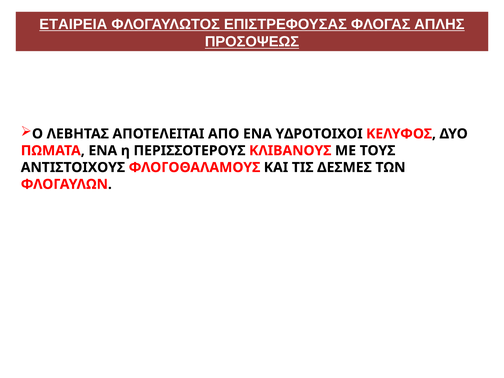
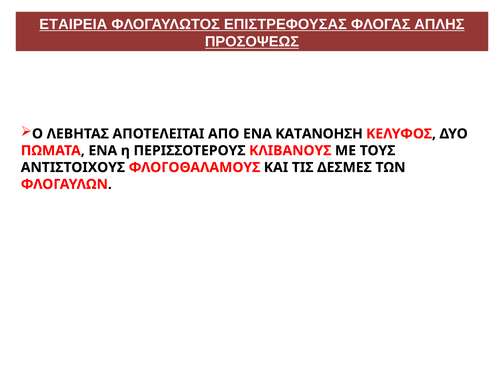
ΥΔΡΟΤΟΙΧΟΙ: ΥΔΡΟΤΟΙΧΟΙ -> ΚΑΤΑΝΟΗΣΗ
